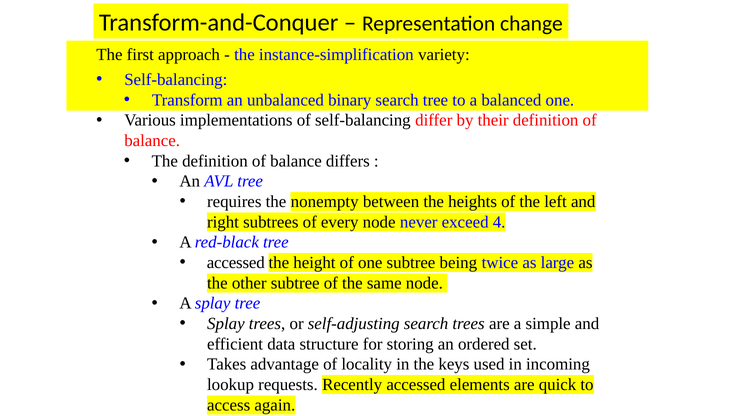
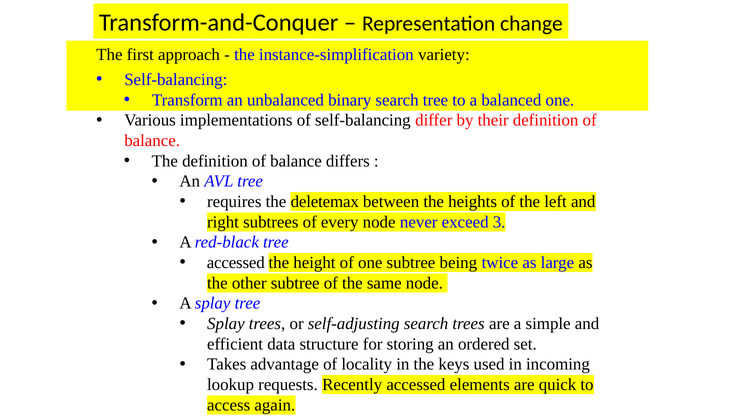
nonempty: nonempty -> deletemax
4: 4 -> 3
